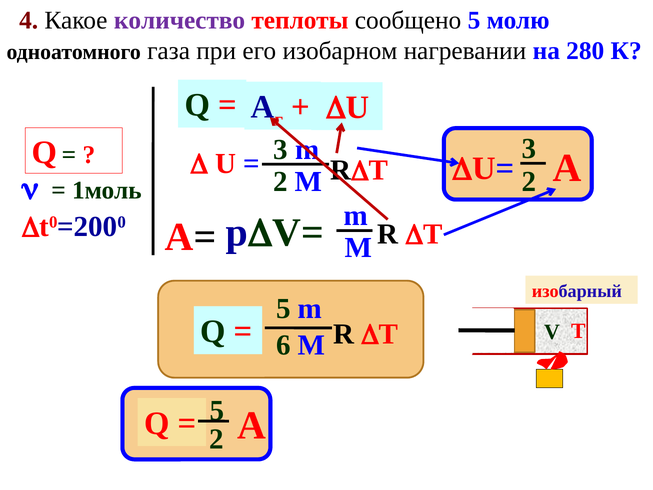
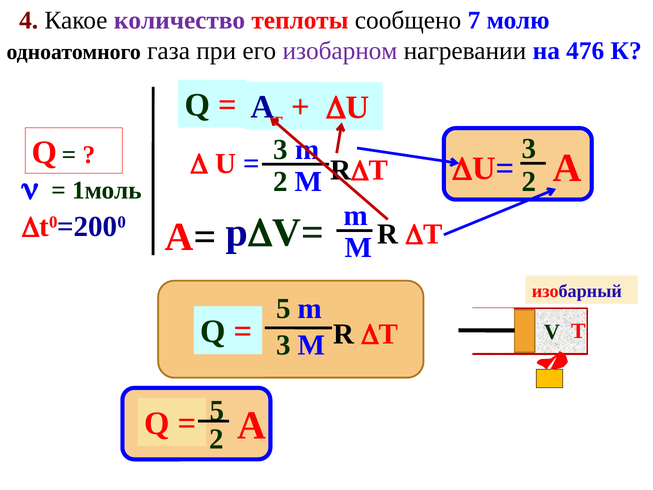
сообщено 5: 5 -> 7
изобарном colour: black -> purple
280: 280 -> 476
6 at (283, 345): 6 -> 3
